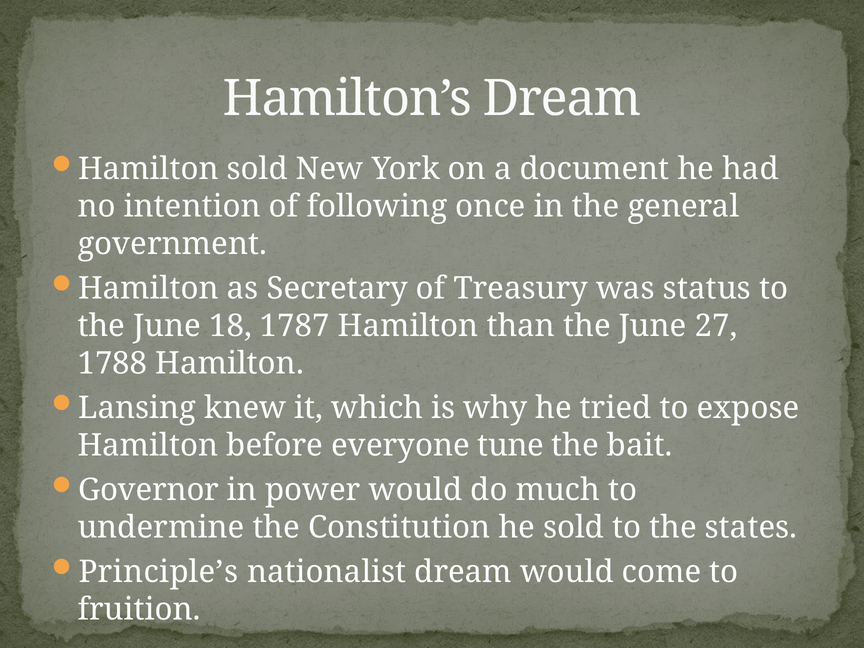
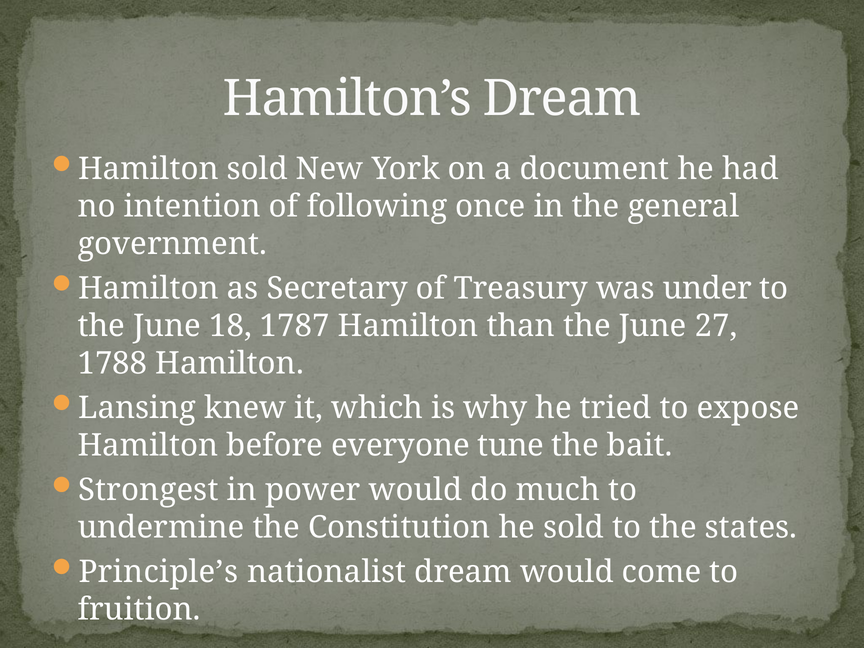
status: status -> under
Governor: Governor -> Strongest
